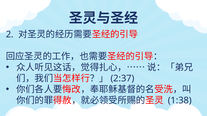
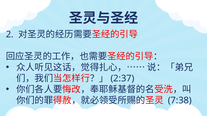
1:38: 1:38 -> 7:38
